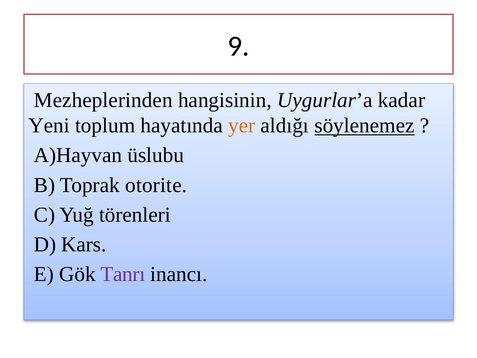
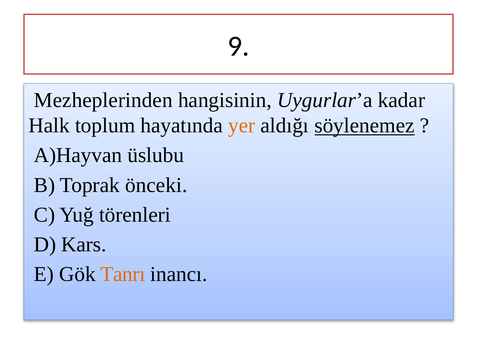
Yeni: Yeni -> Halk
otorite: otorite -> önceki
Tanrı colour: purple -> orange
